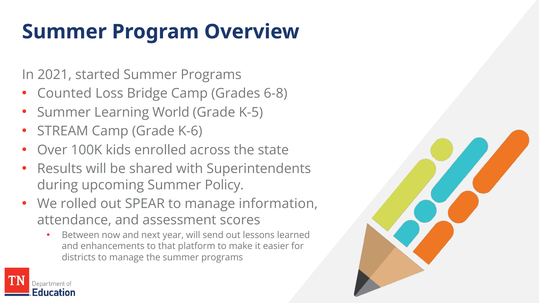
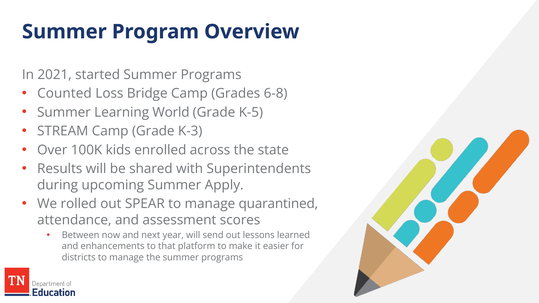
K-6: K-6 -> K-3
Policy: Policy -> Apply
information: information -> quarantined
